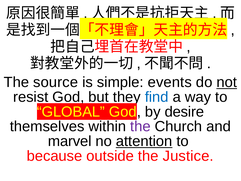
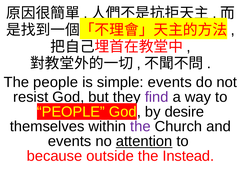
The source: source -> people
not underline: present -> none
find colour: blue -> purple
GLOBAL at (71, 112): GLOBAL -> PEOPLE
marvel at (70, 141): marvel -> events
Justice: Justice -> Instead
